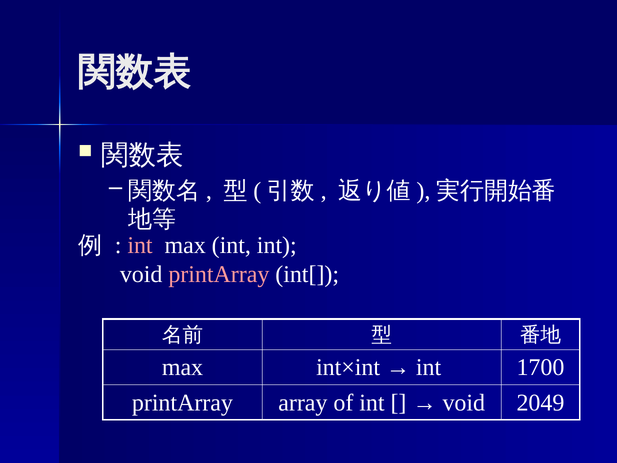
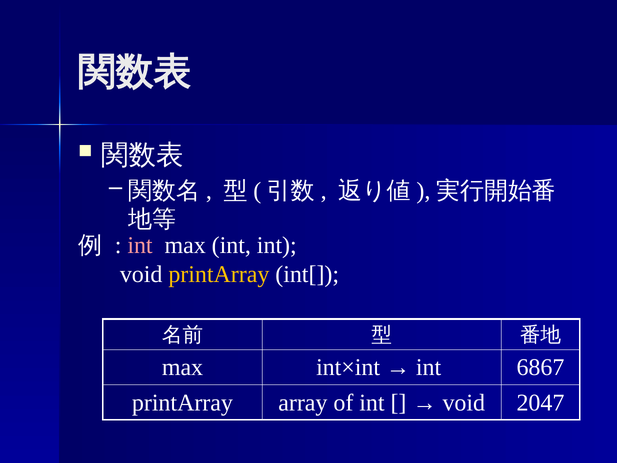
printArray at (219, 274) colour: pink -> yellow
1700: 1700 -> 6867
2049: 2049 -> 2047
